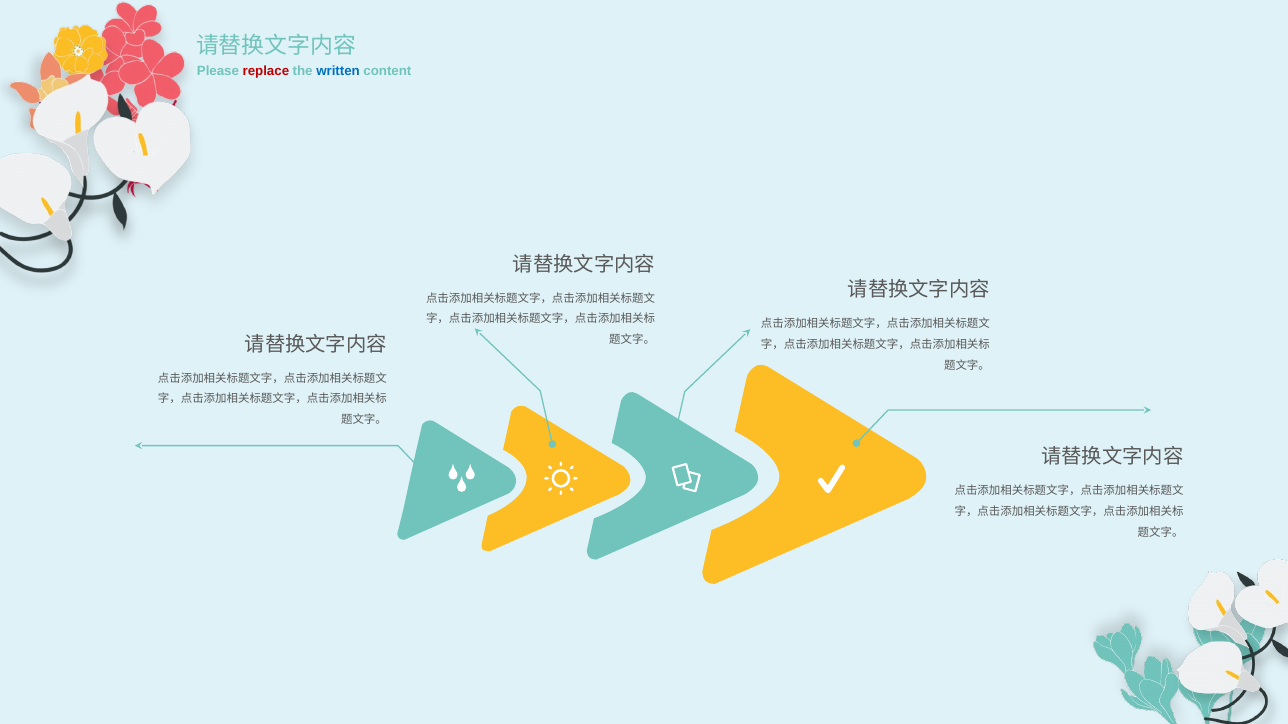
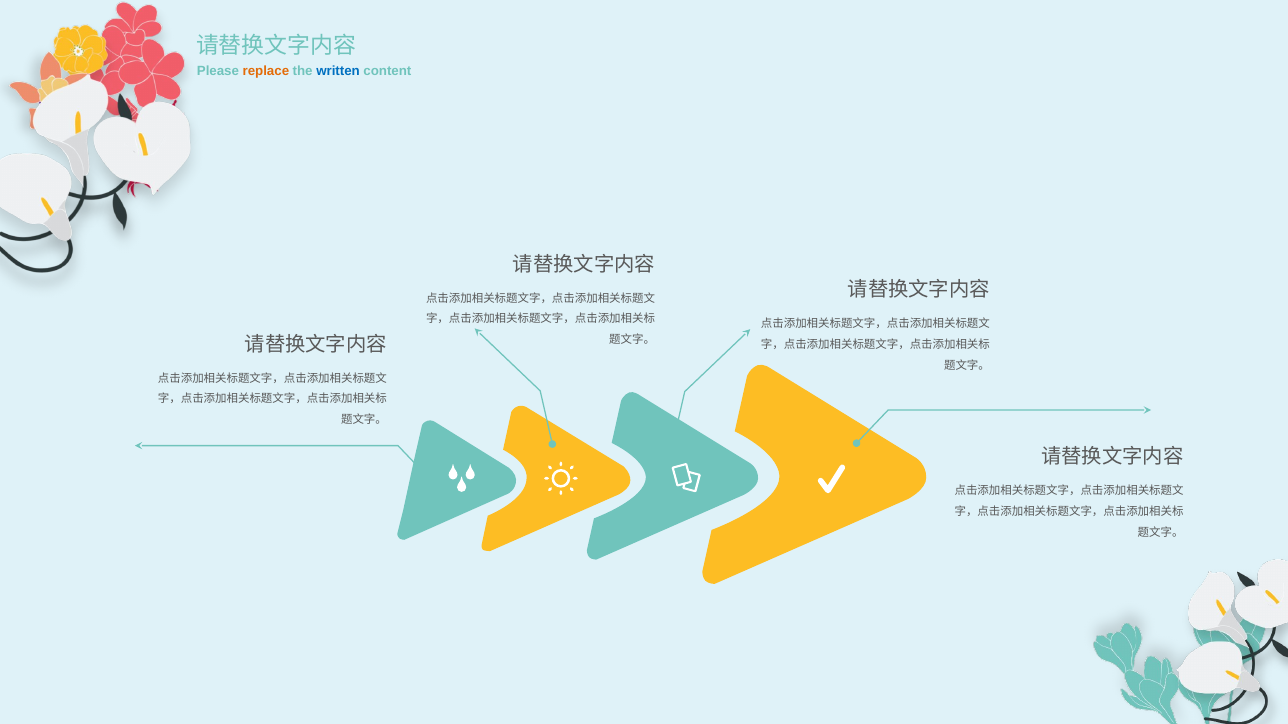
replace colour: red -> orange
